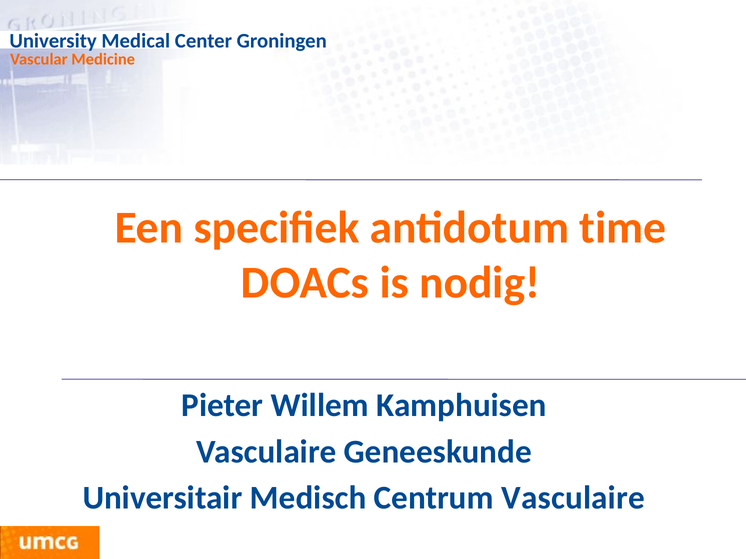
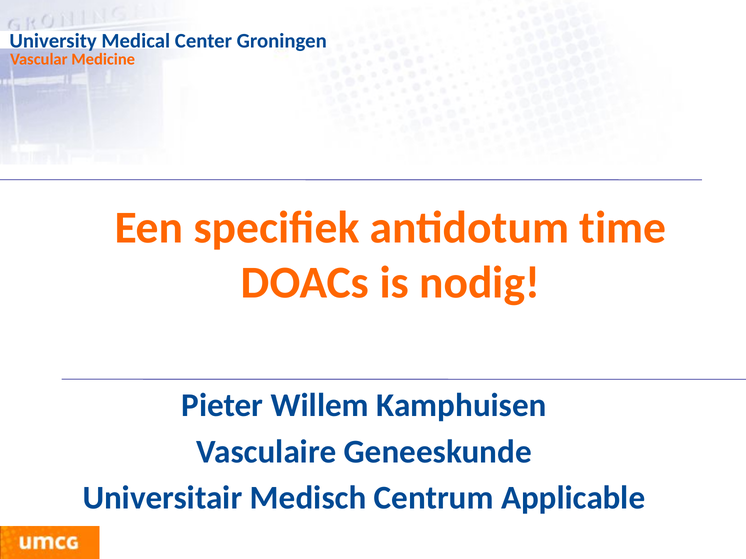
Centrum Vasculaire: Vasculaire -> Applicable
